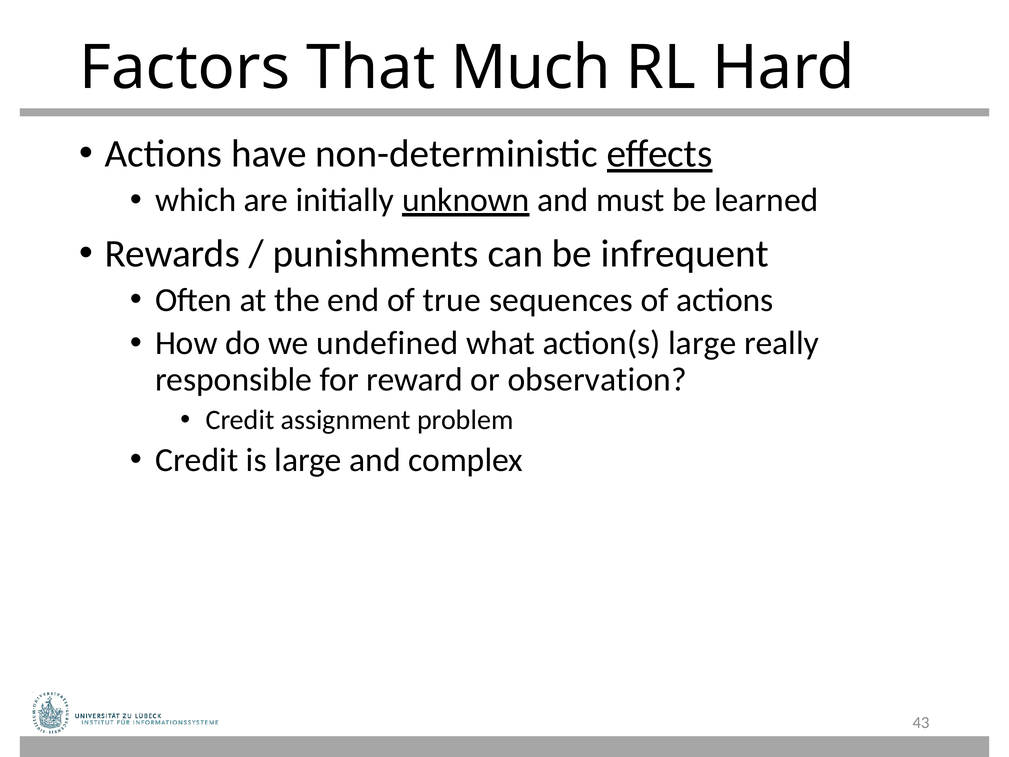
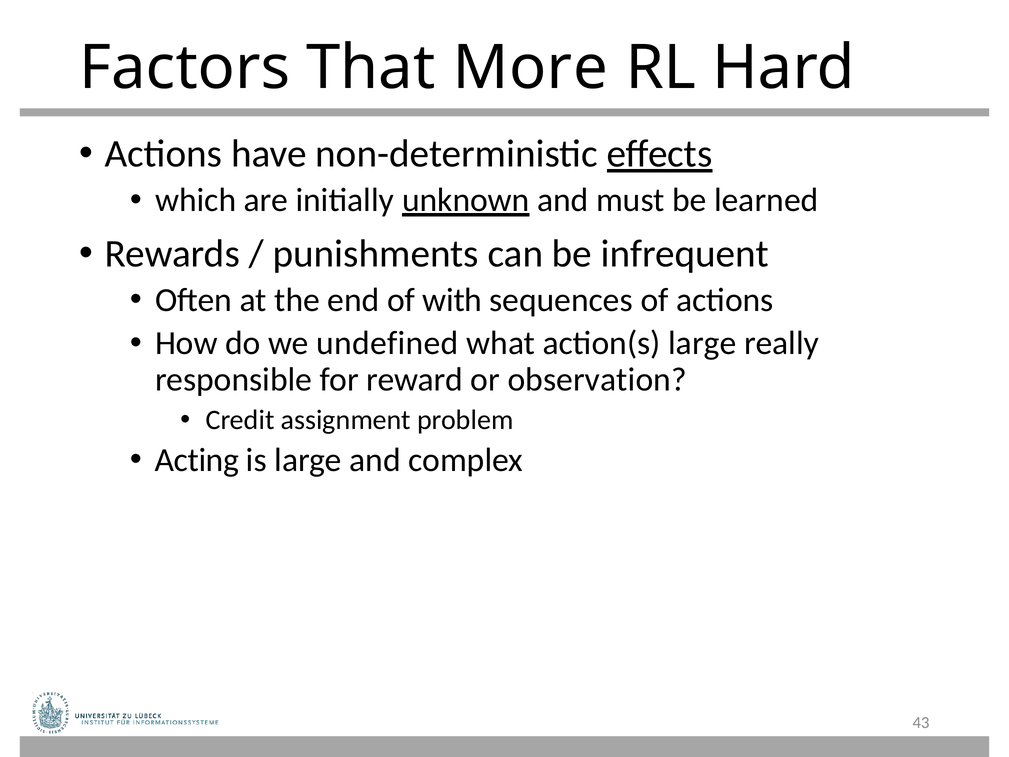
Much: Much -> More
true: true -> with
Credit at (197, 460): Credit -> Acting
